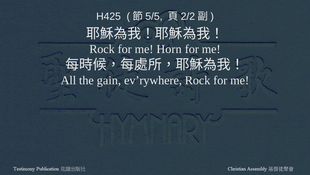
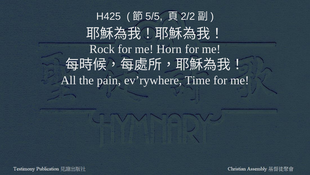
gain: gain -> pain
ev’rywhere Rock: Rock -> Time
